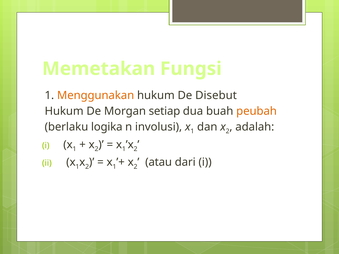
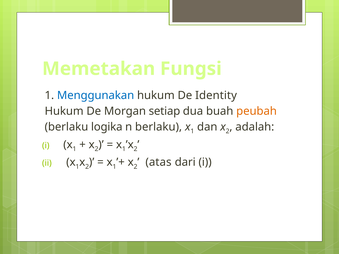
Menggunakan colour: orange -> blue
Disebut: Disebut -> Identity
n involusi: involusi -> berlaku
atau: atau -> atas
